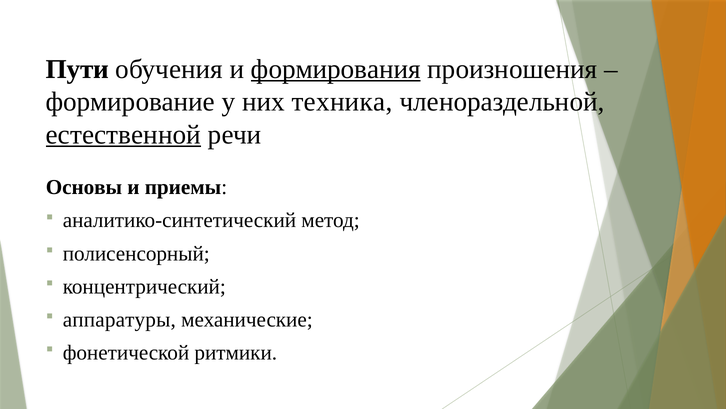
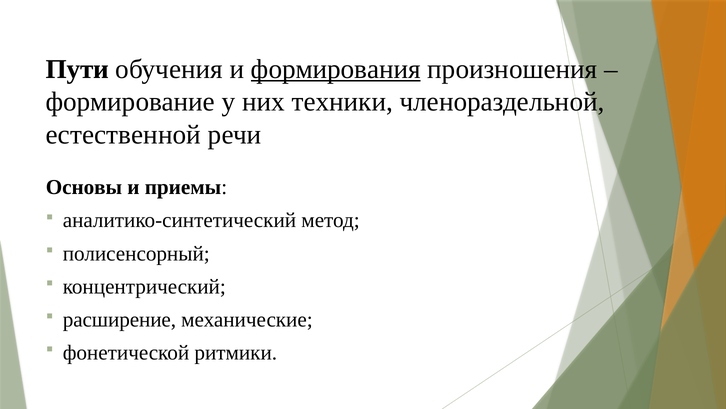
техника: техника -> техники
естественной underline: present -> none
аппаратуры: аппаратуры -> расширение
